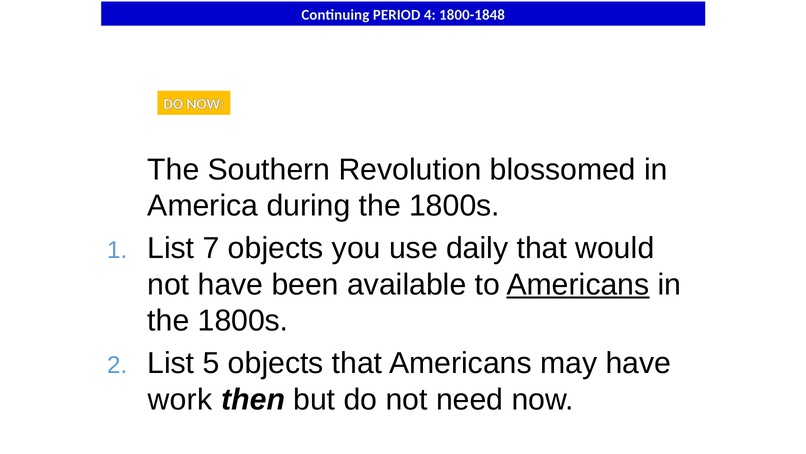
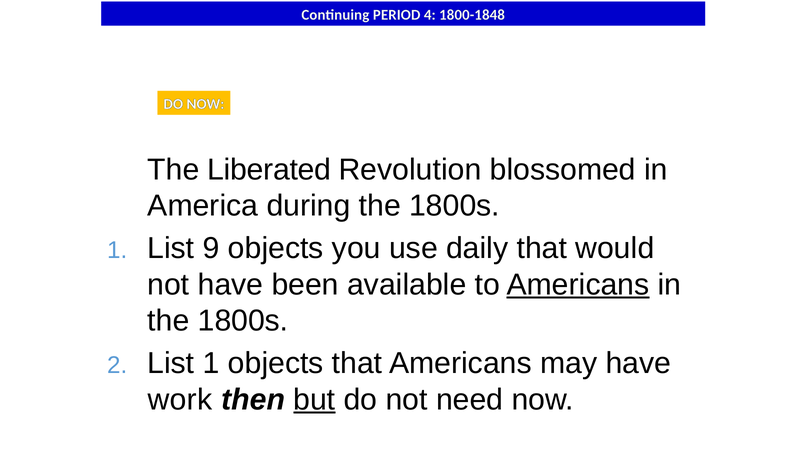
Southern: Southern -> Liberated
7: 7 -> 9
List 5: 5 -> 1
but underline: none -> present
